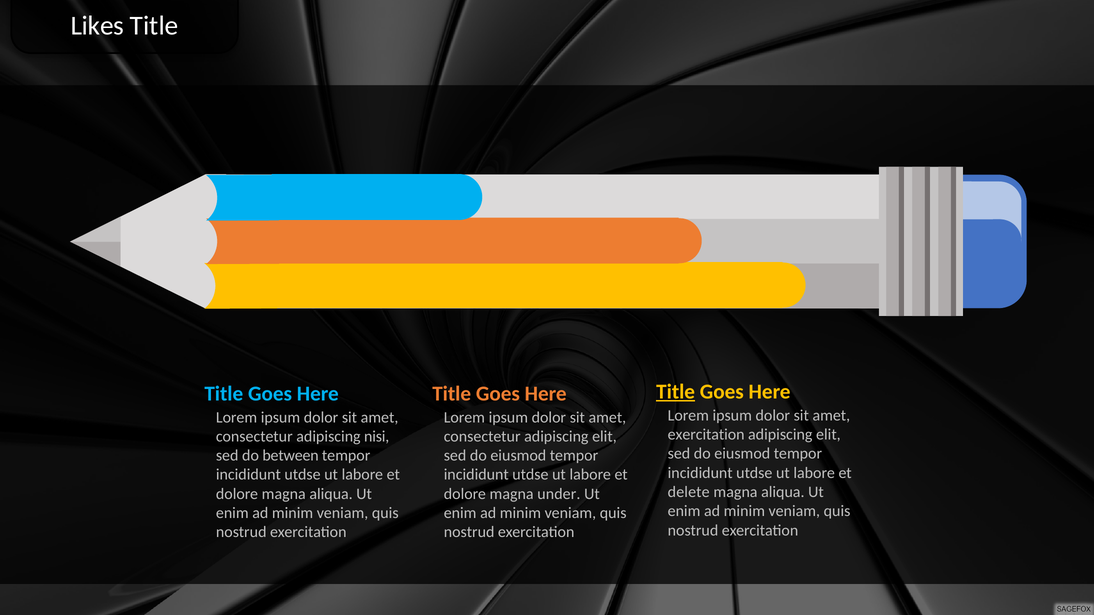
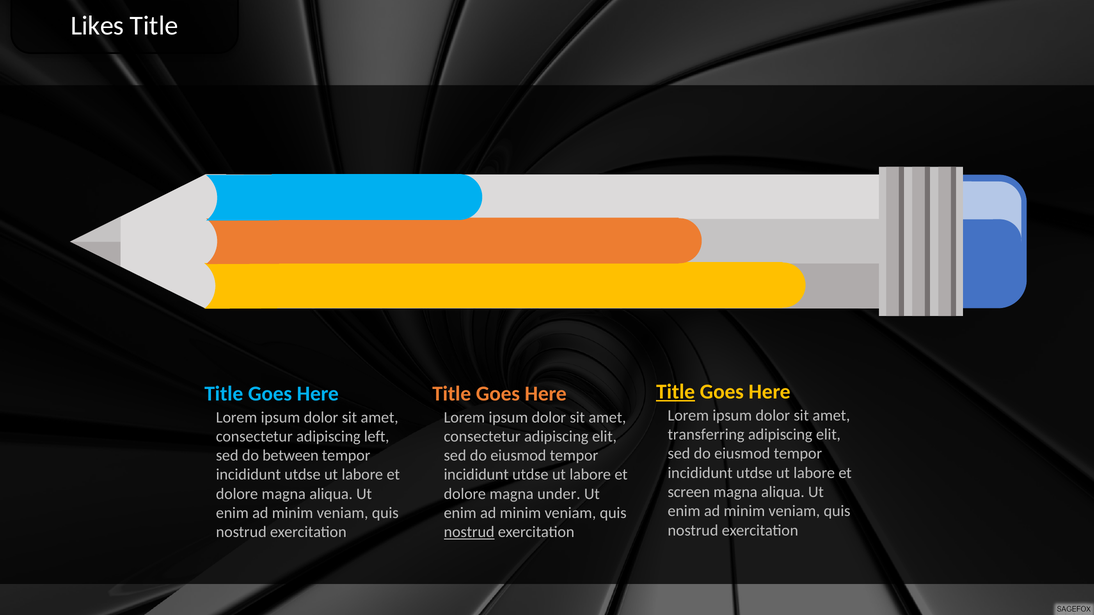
exercitation at (706, 435): exercitation -> transferring
nisi: nisi -> left
delete: delete -> screen
nostrud at (469, 532) underline: none -> present
